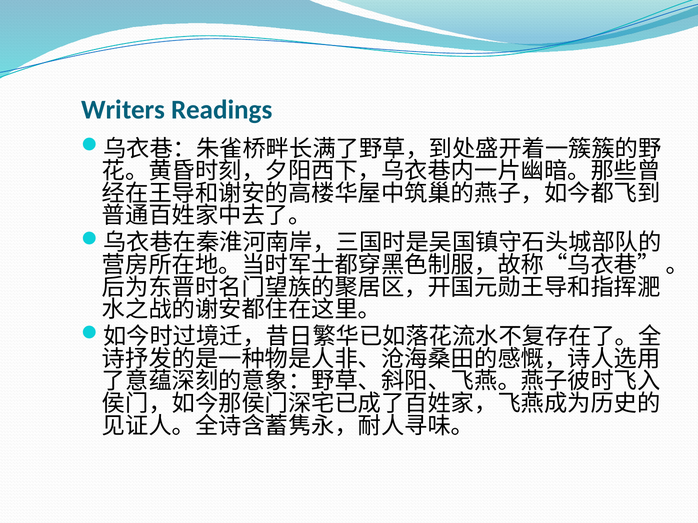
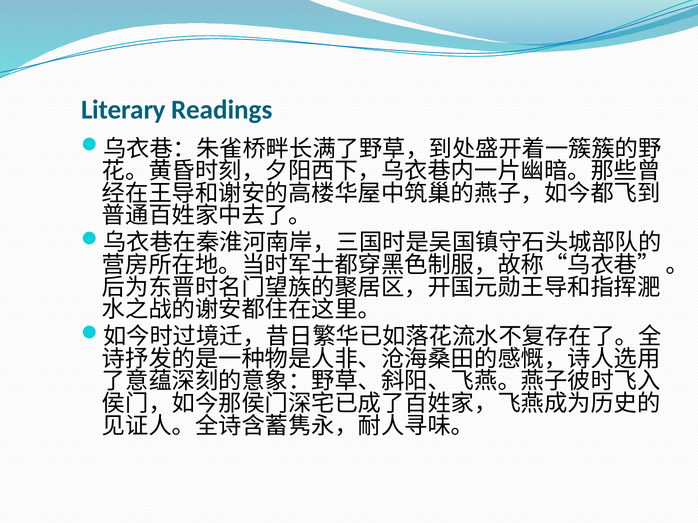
Writers: Writers -> Literary
